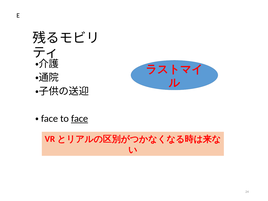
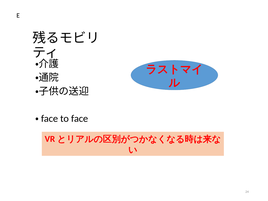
face underline: present -> none
